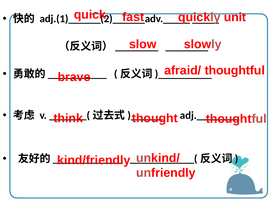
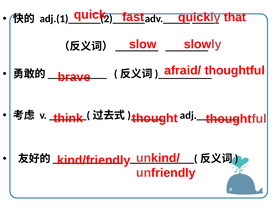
unit: unit -> that
